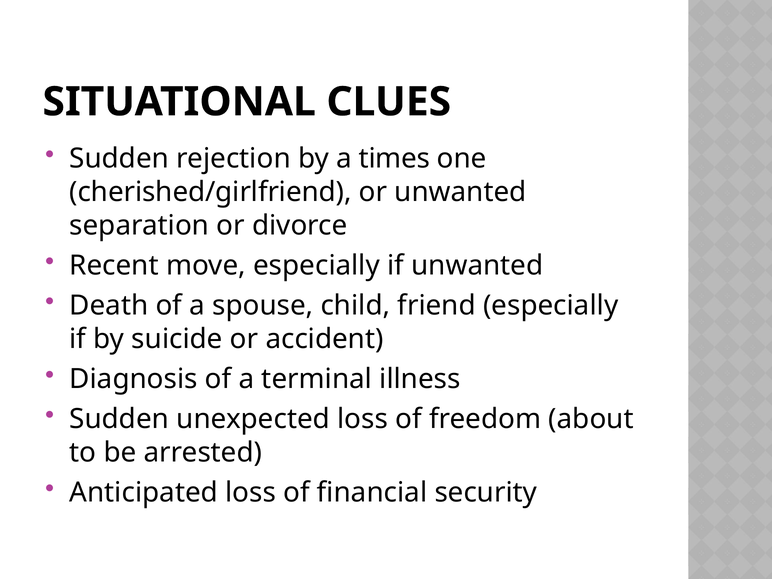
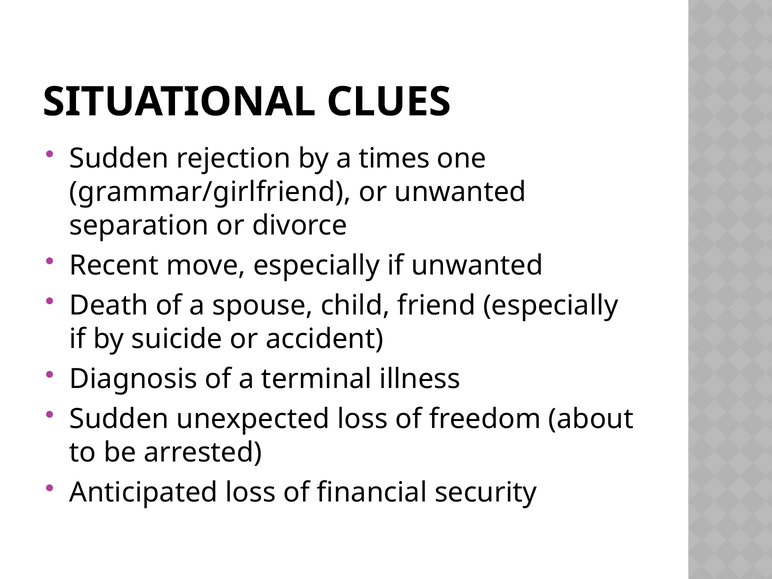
cherished/girlfriend: cherished/girlfriend -> grammar/girlfriend
